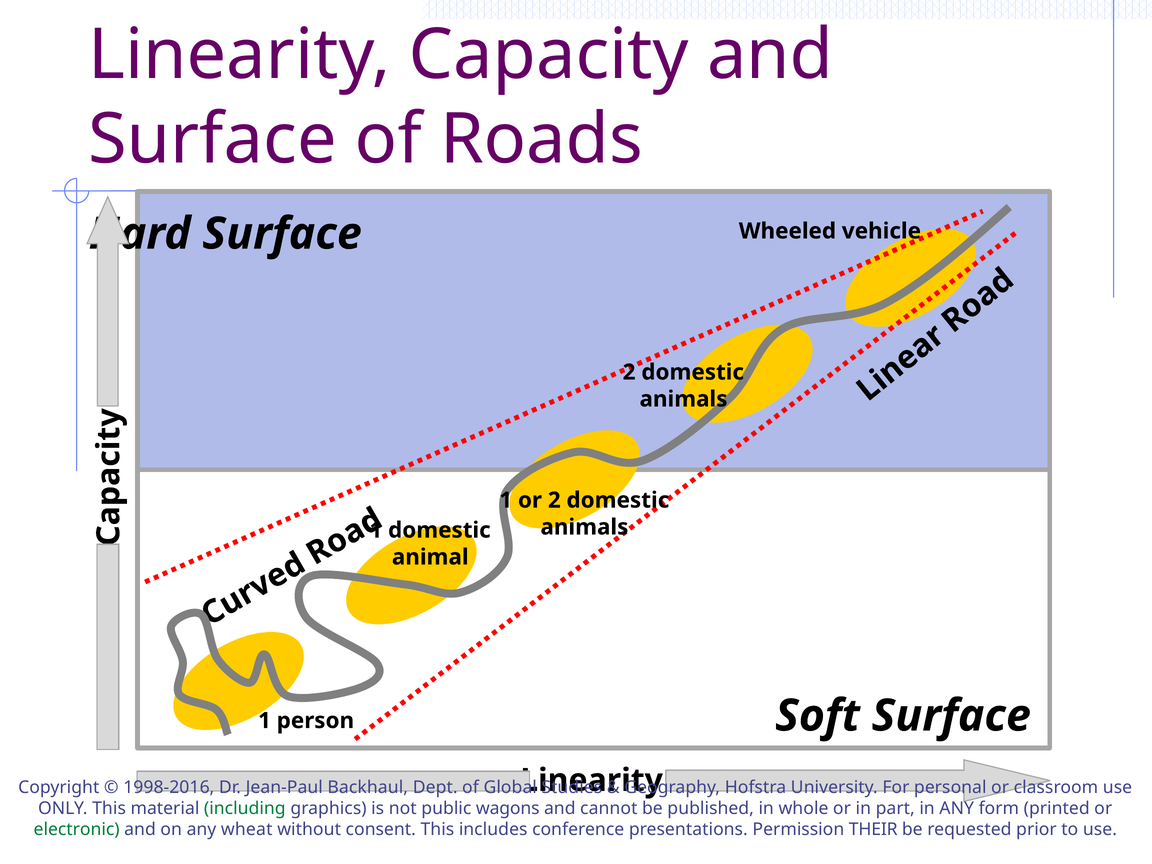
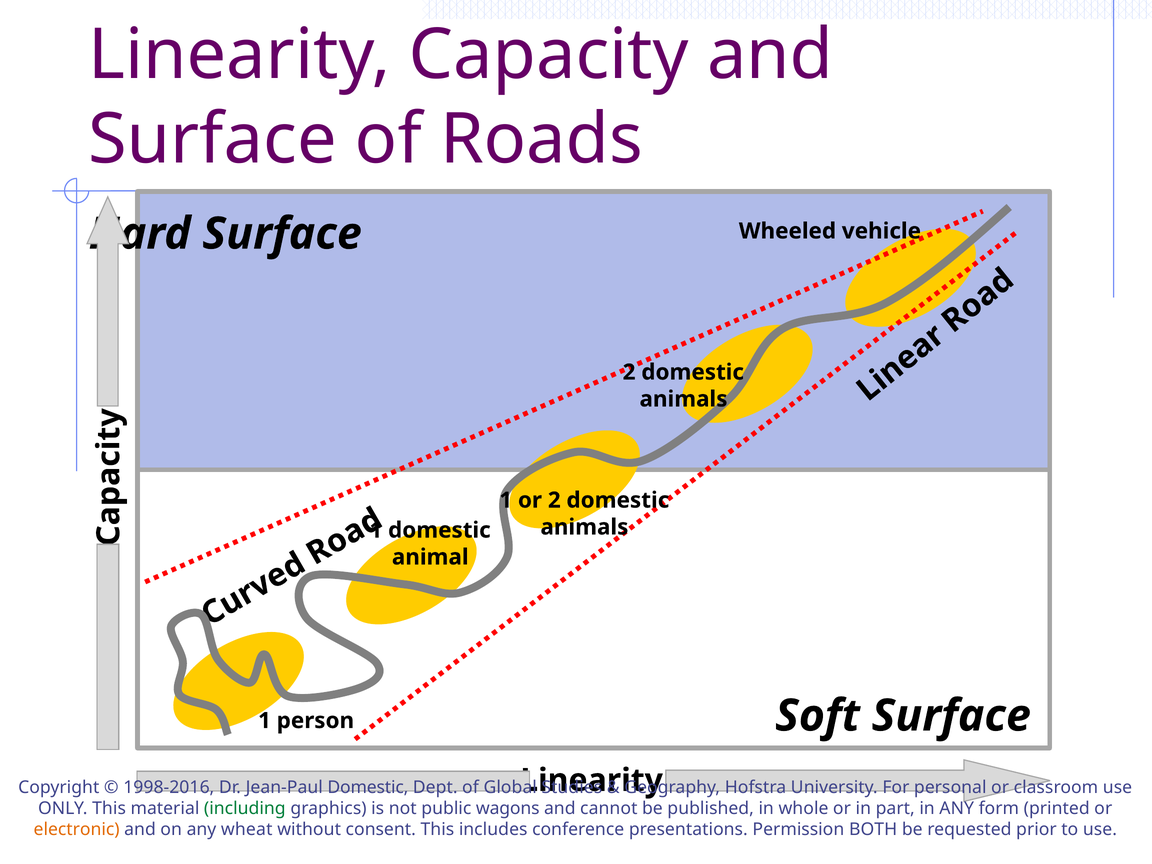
Jean-Paul Backhaul: Backhaul -> Domestic
electronic colour: green -> orange
THEIR: THEIR -> BOTH
